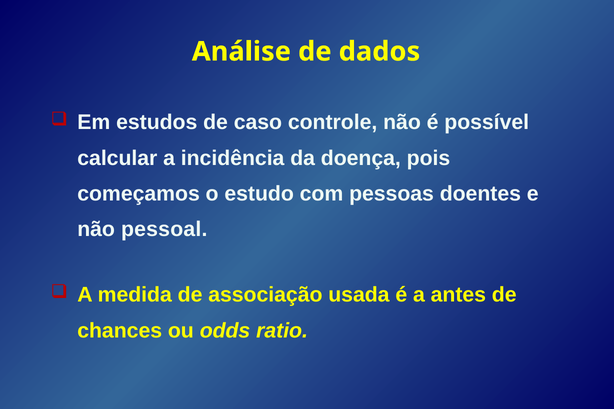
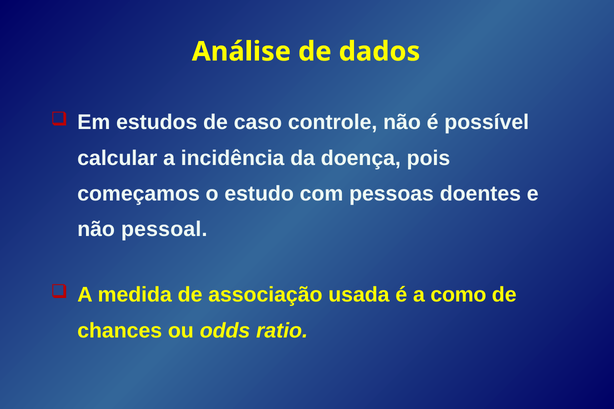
antes: antes -> como
